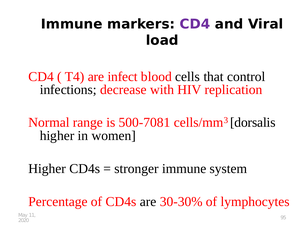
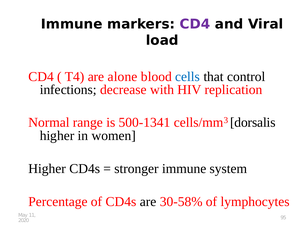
infect: infect -> alone
cells colour: black -> blue
500-7081: 500-7081 -> 500-1341
30-30%: 30-30% -> 30-58%
